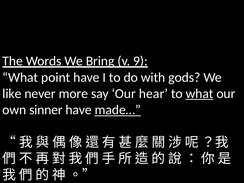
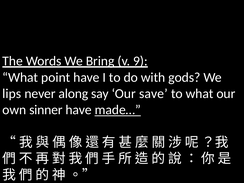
like: like -> lips
more: more -> along
hear: hear -> save
what at (200, 94) underline: present -> none
